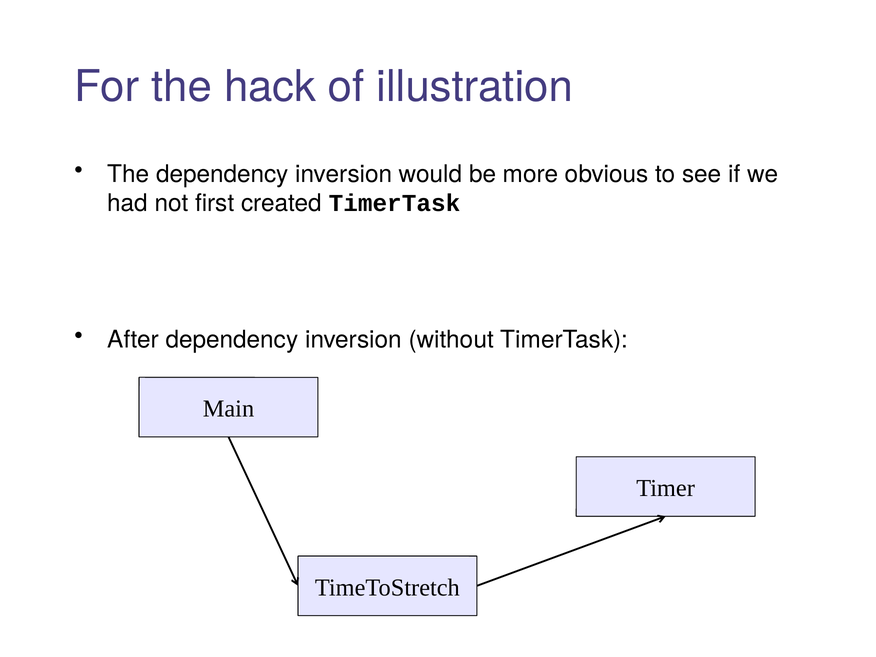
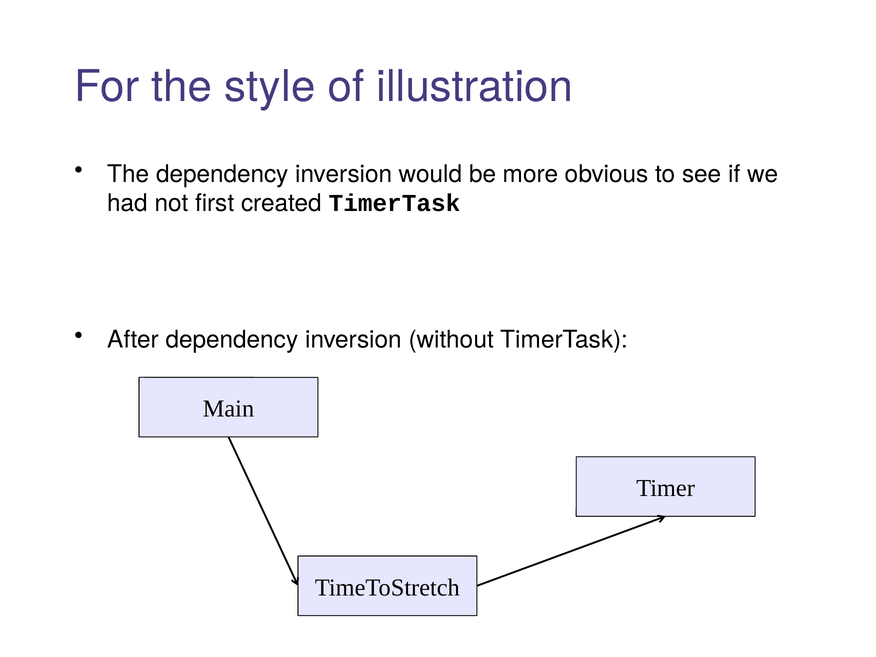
hack: hack -> style
